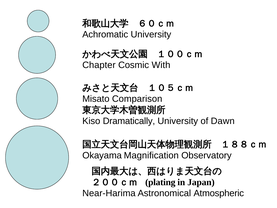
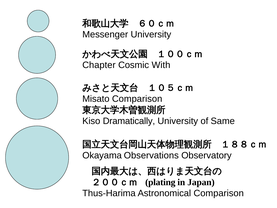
Achromatic: Achromatic -> Messenger
Dawn: Dawn -> Same
Magnification: Magnification -> Observations
Near-Harima: Near-Harima -> Thus-Harima
Astronomical Atmospheric: Atmospheric -> Comparison
